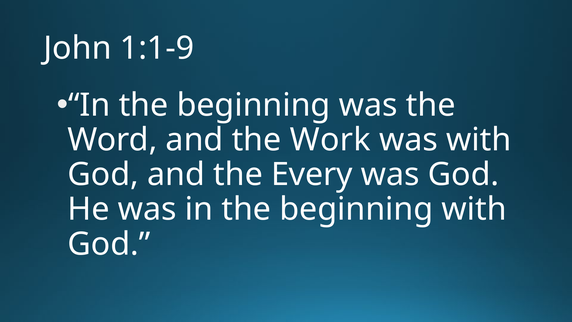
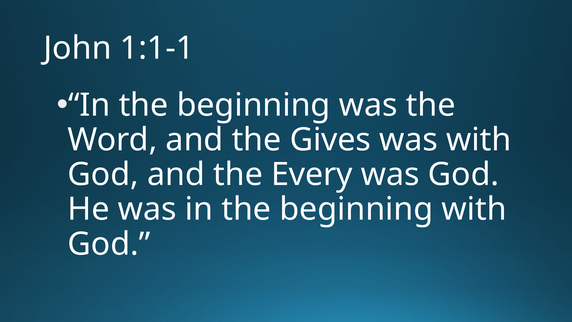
1:1-9: 1:1-9 -> 1:1-1
Work: Work -> Gives
